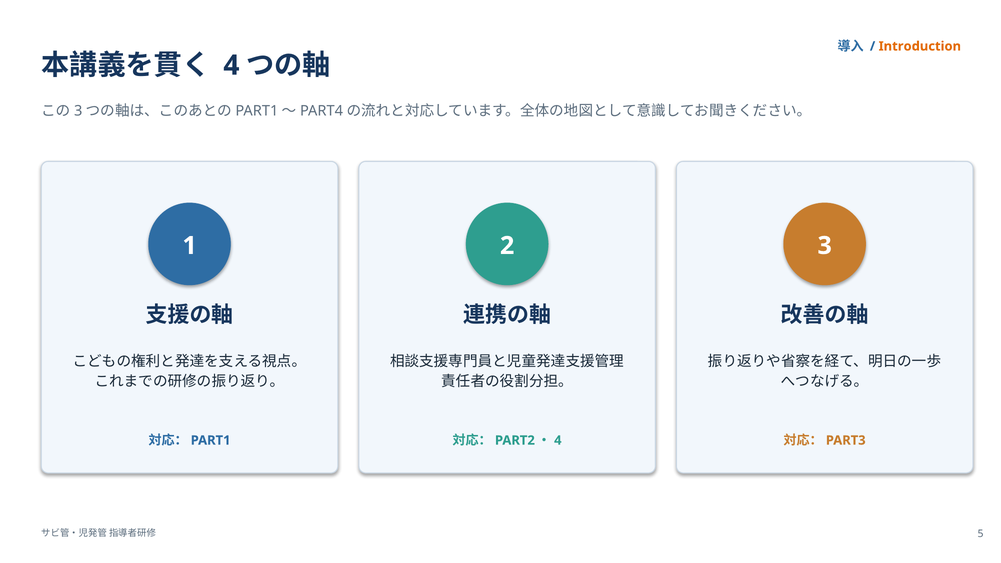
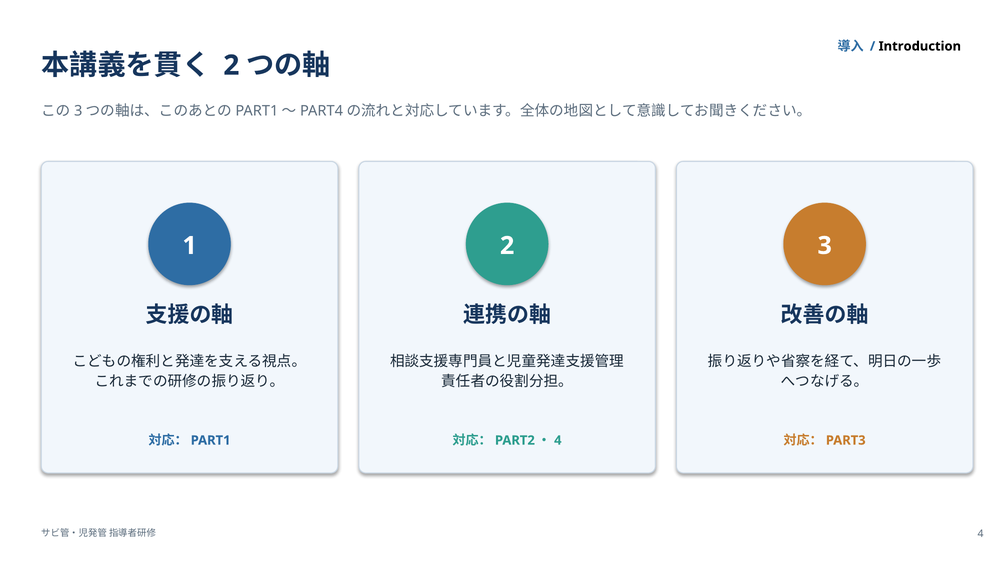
Introduction colour: orange -> black
4 at (231, 65): 4 -> 2
5 at (981, 534): 5 -> 4
